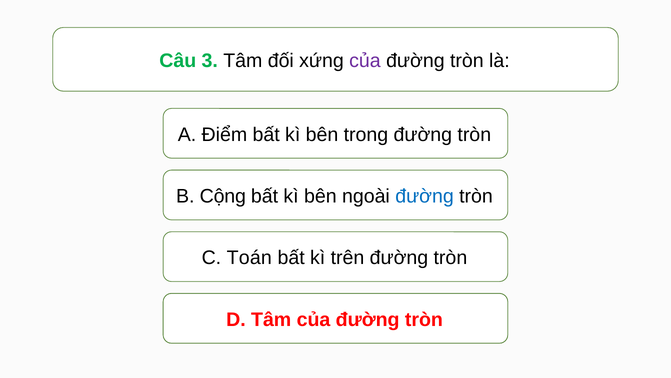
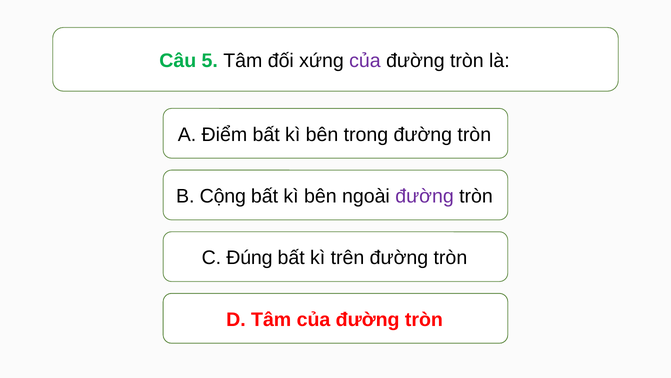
3: 3 -> 5
đường at (425, 196) colour: blue -> purple
Toán: Toán -> Đúng
